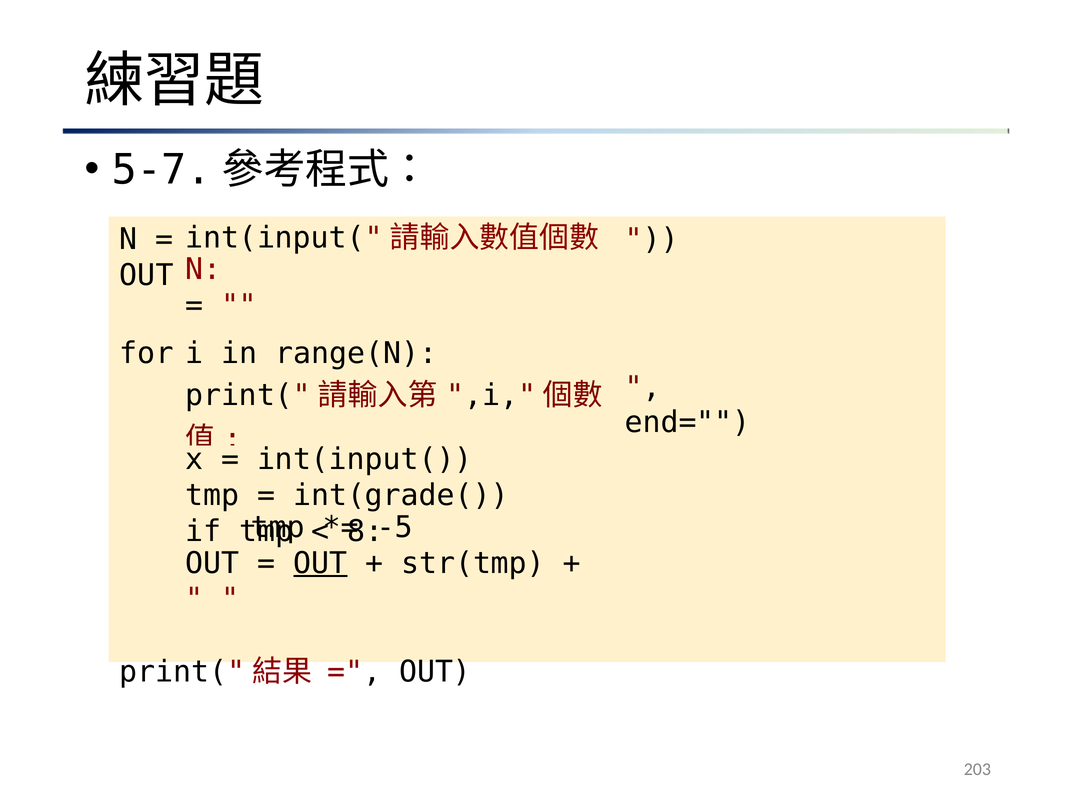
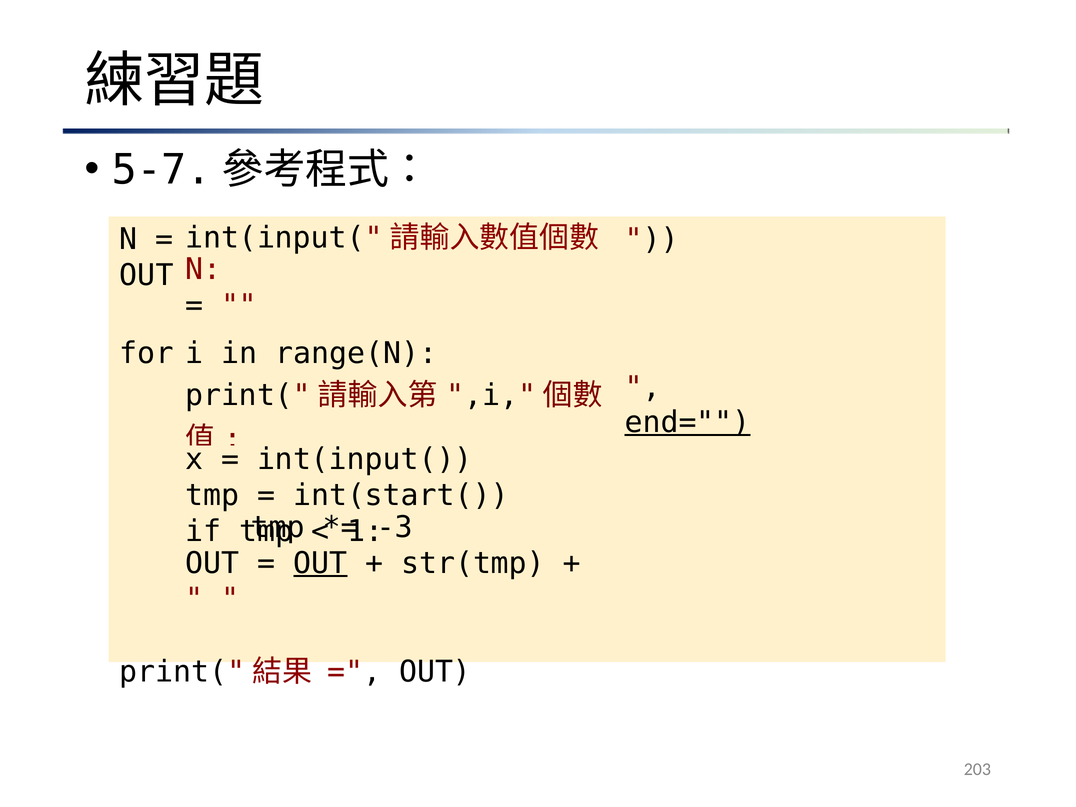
end= underline: none -> present
int(grade(: int(grade( -> int(start(
-5: -5 -> -3
8: 8 -> 1
